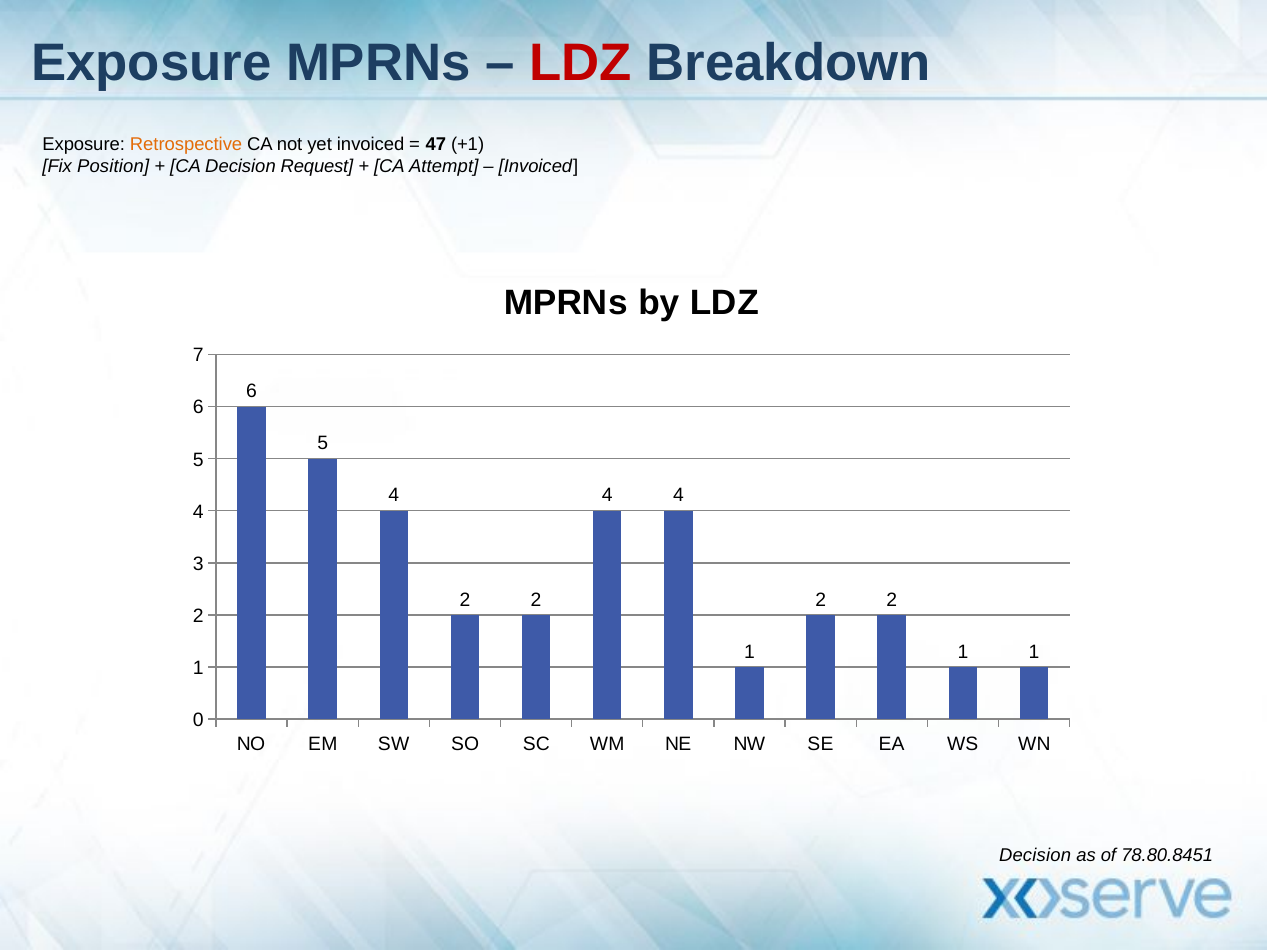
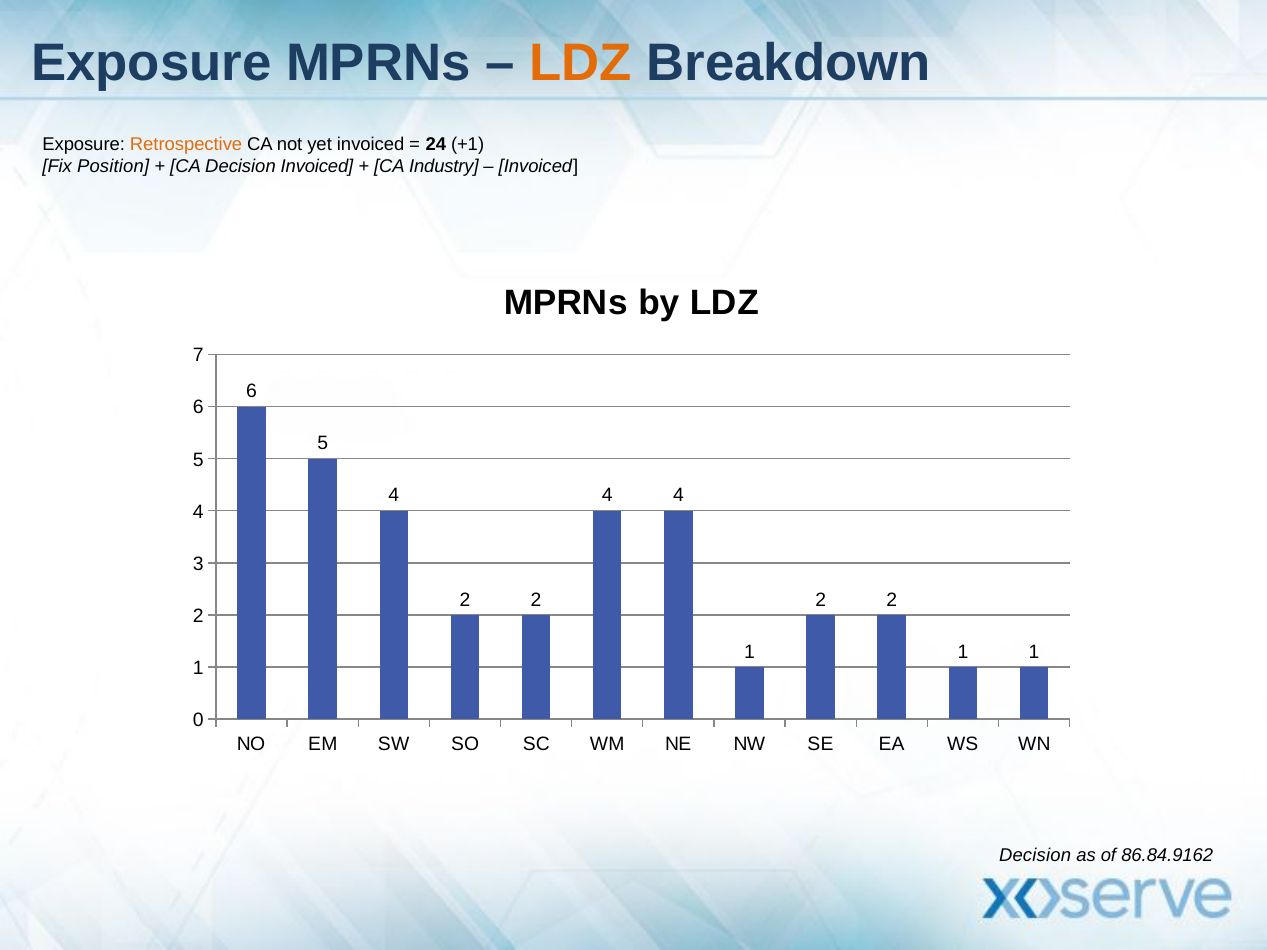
LDZ at (581, 63) colour: red -> orange
47: 47 -> 24
Decision Request: Request -> Invoiced
Attempt: Attempt -> Industry
78.80.8451: 78.80.8451 -> 86.84.9162
